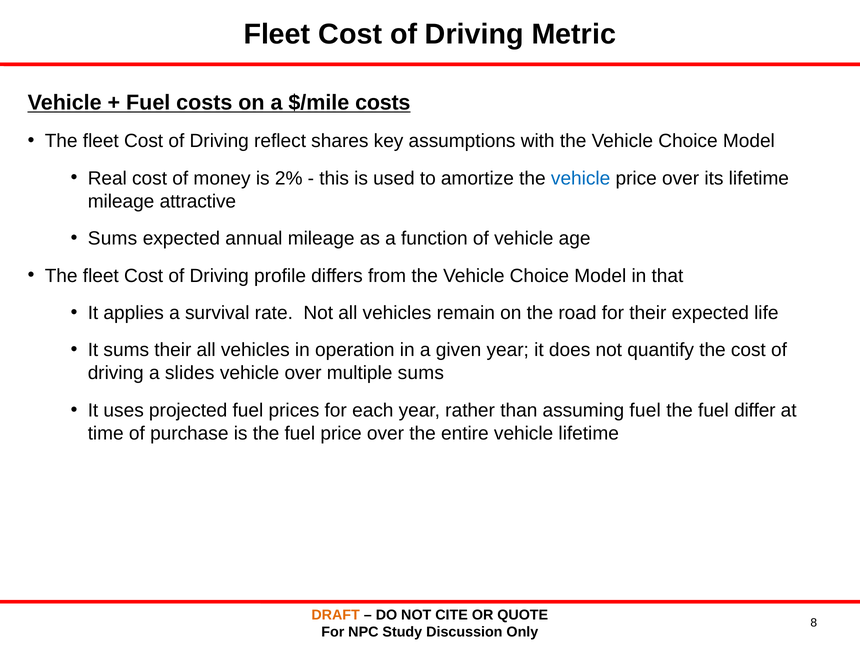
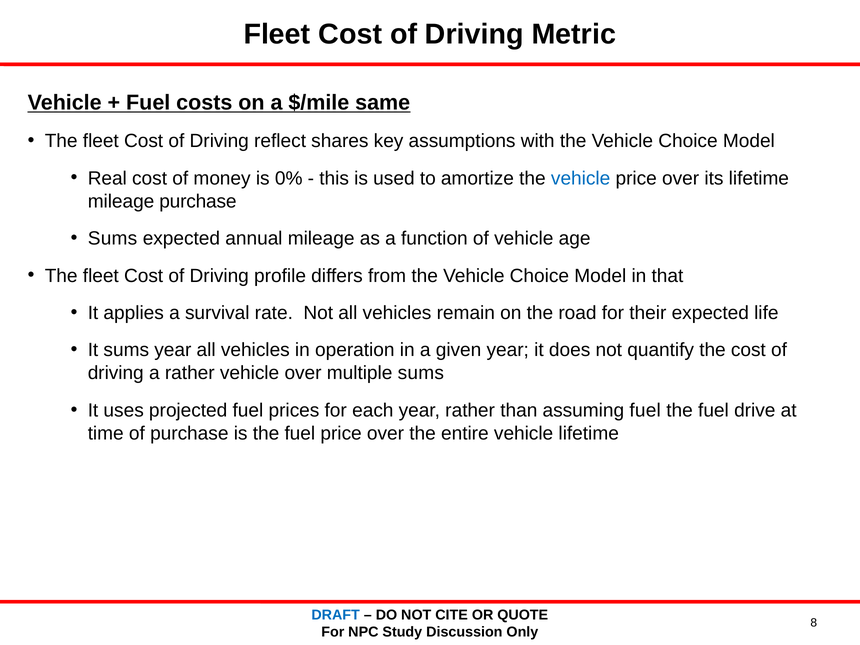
$/mile costs: costs -> same
2%: 2% -> 0%
mileage attractive: attractive -> purchase
sums their: their -> year
a slides: slides -> rather
differ: differ -> drive
DRAFT colour: orange -> blue
